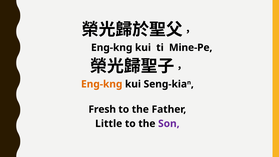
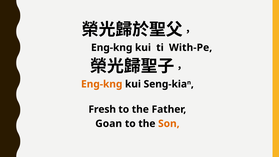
Mine-Pe: Mine-Pe -> With-Pe
Little: Little -> Goan
Son colour: purple -> orange
